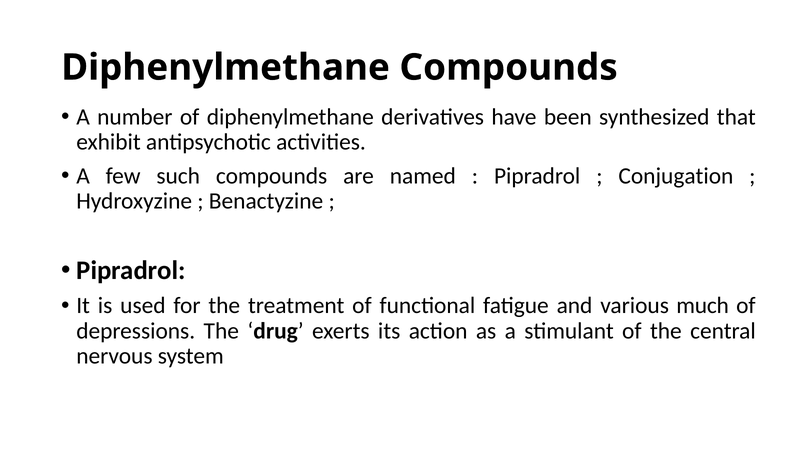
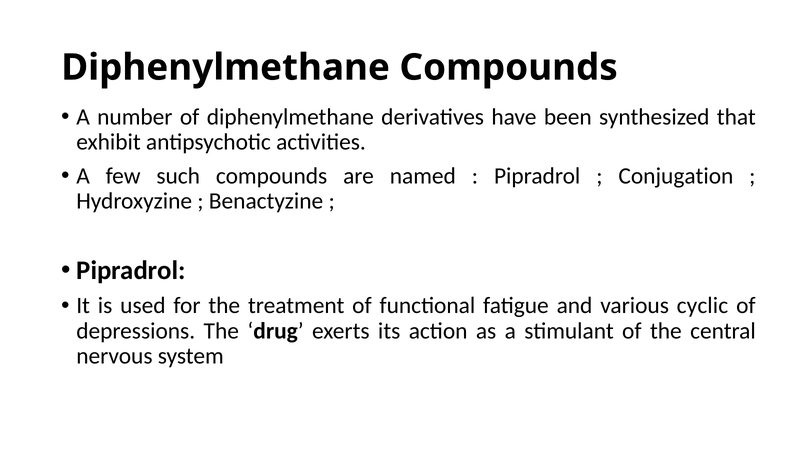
much: much -> cyclic
